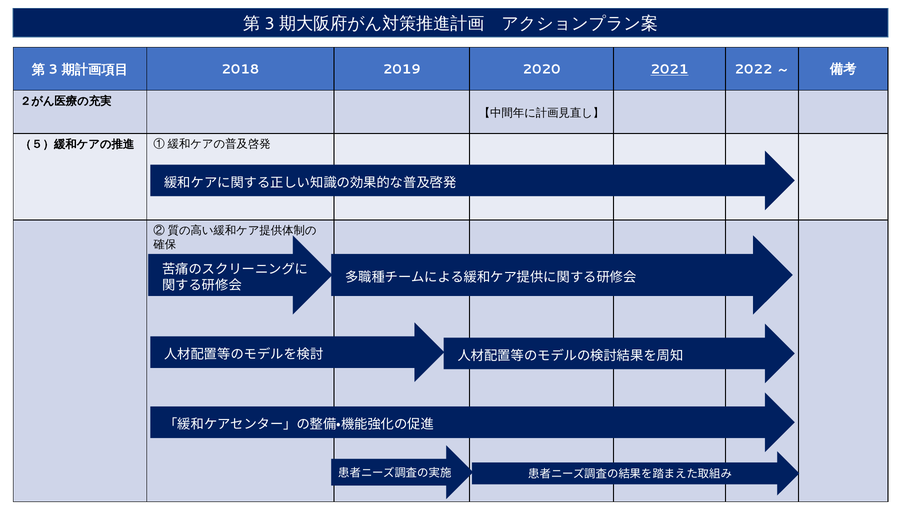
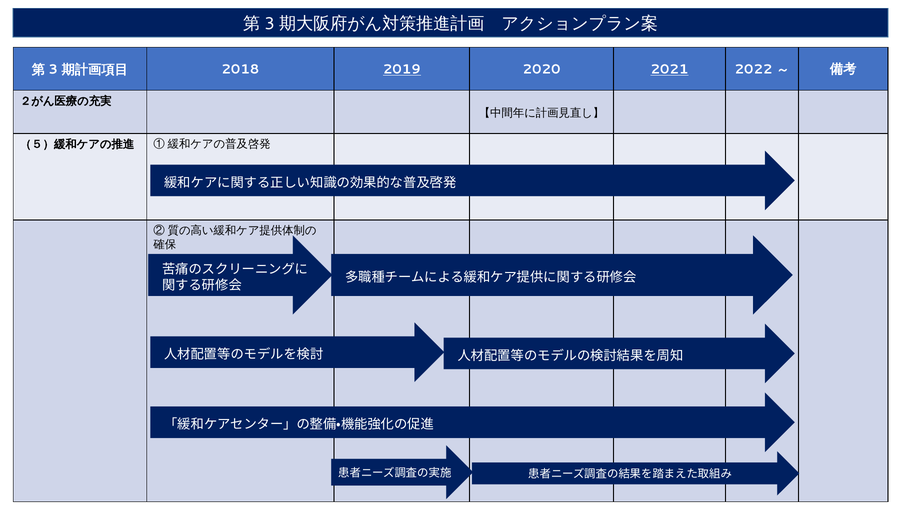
2019 underline: none -> present
